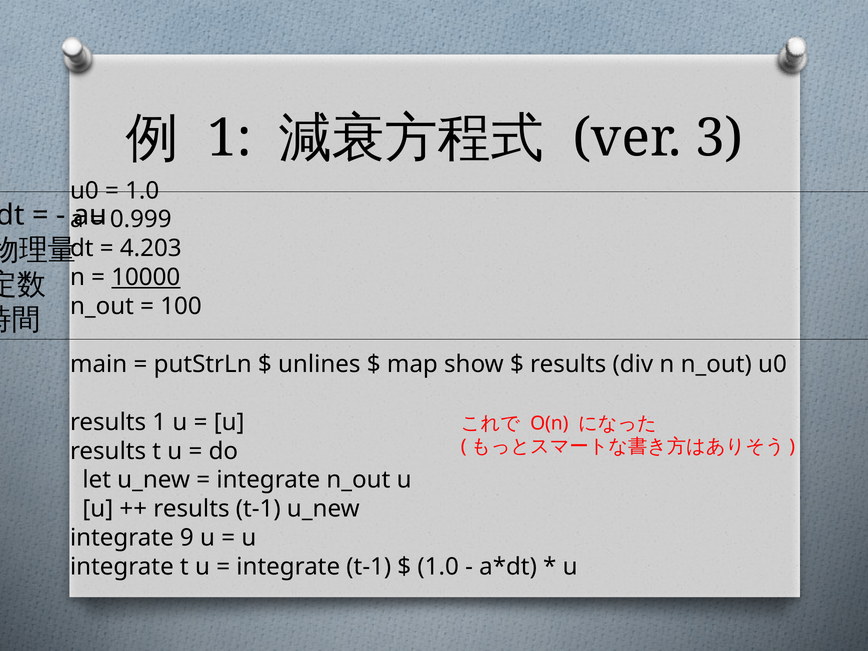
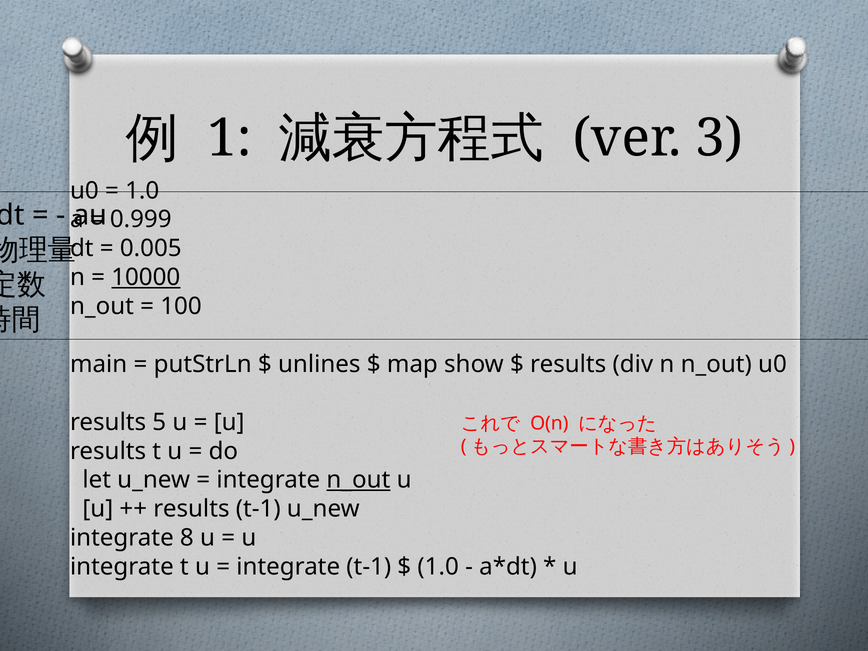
4.203: 4.203 -> 0.005
results 1: 1 -> 5
n_out at (358, 480) underline: none -> present
9: 9 -> 8
